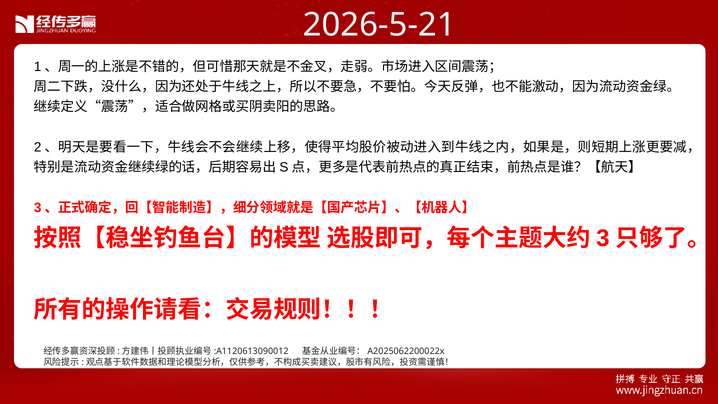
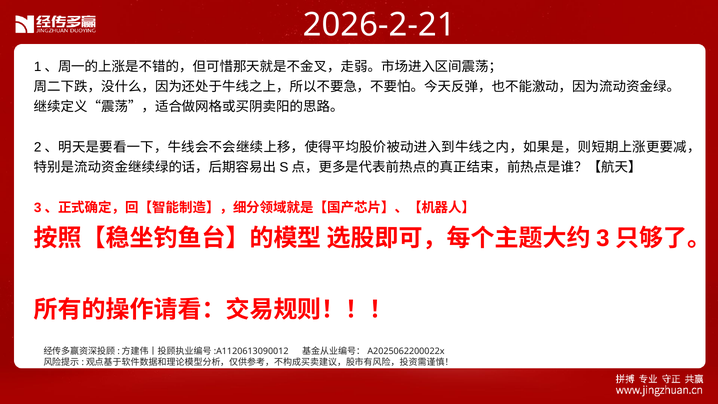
2026-5-21: 2026-5-21 -> 2026-2-21
